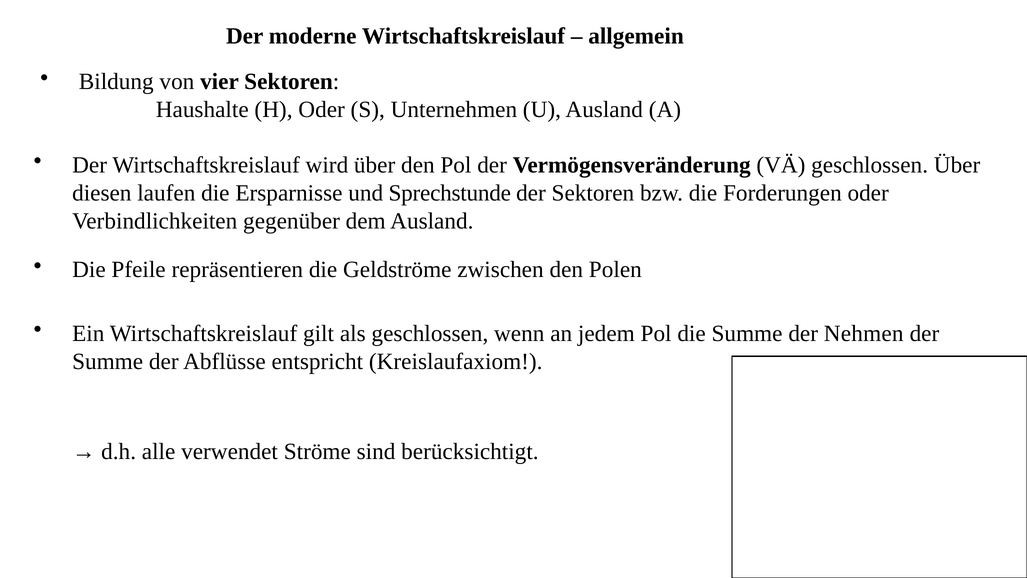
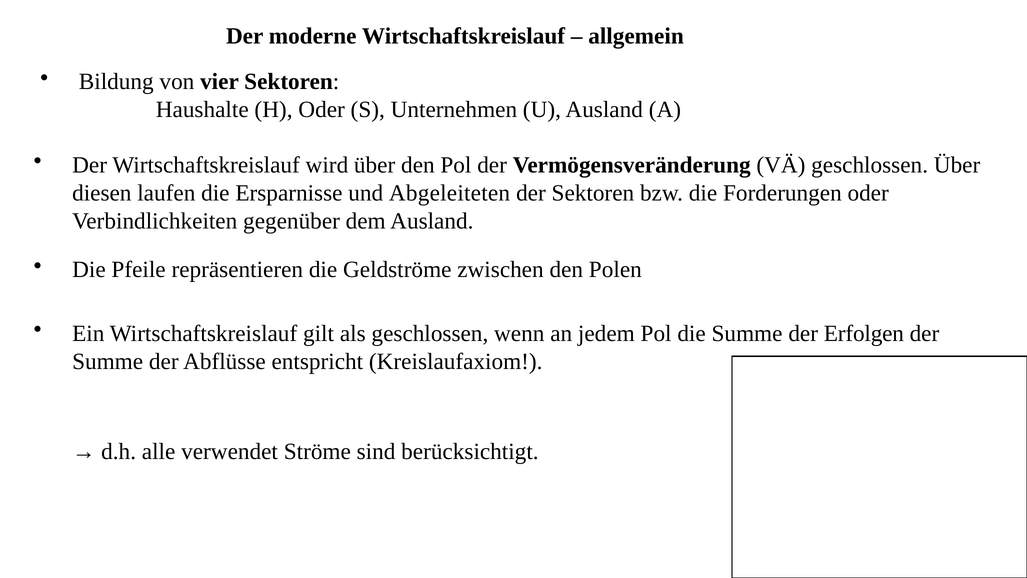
Sprechstunde: Sprechstunde -> Abgeleiteten
Nehmen: Nehmen -> Erfolgen
